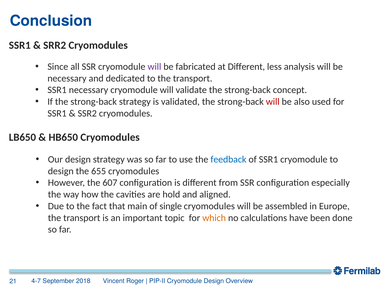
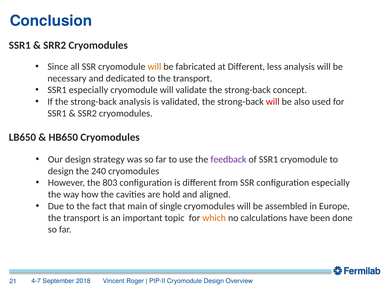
will at (154, 67) colour: purple -> orange
SSR1 necessary: necessary -> especially
strong-back strategy: strategy -> analysis
feedback colour: blue -> purple
655: 655 -> 240
607: 607 -> 803
